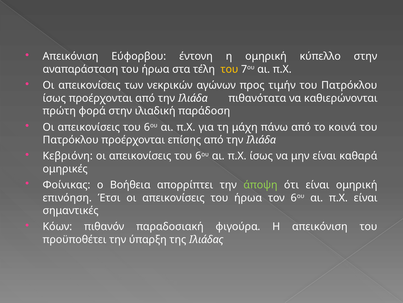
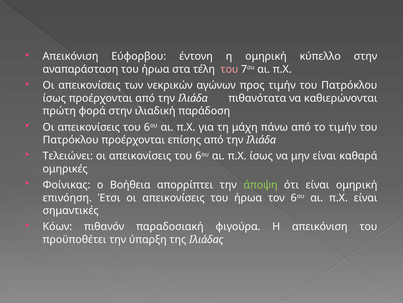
του at (229, 69) colour: yellow -> pink
το κοινά: κοινά -> τιμήν
Κεβριόνη: Κεβριόνη -> Τελειώνει
